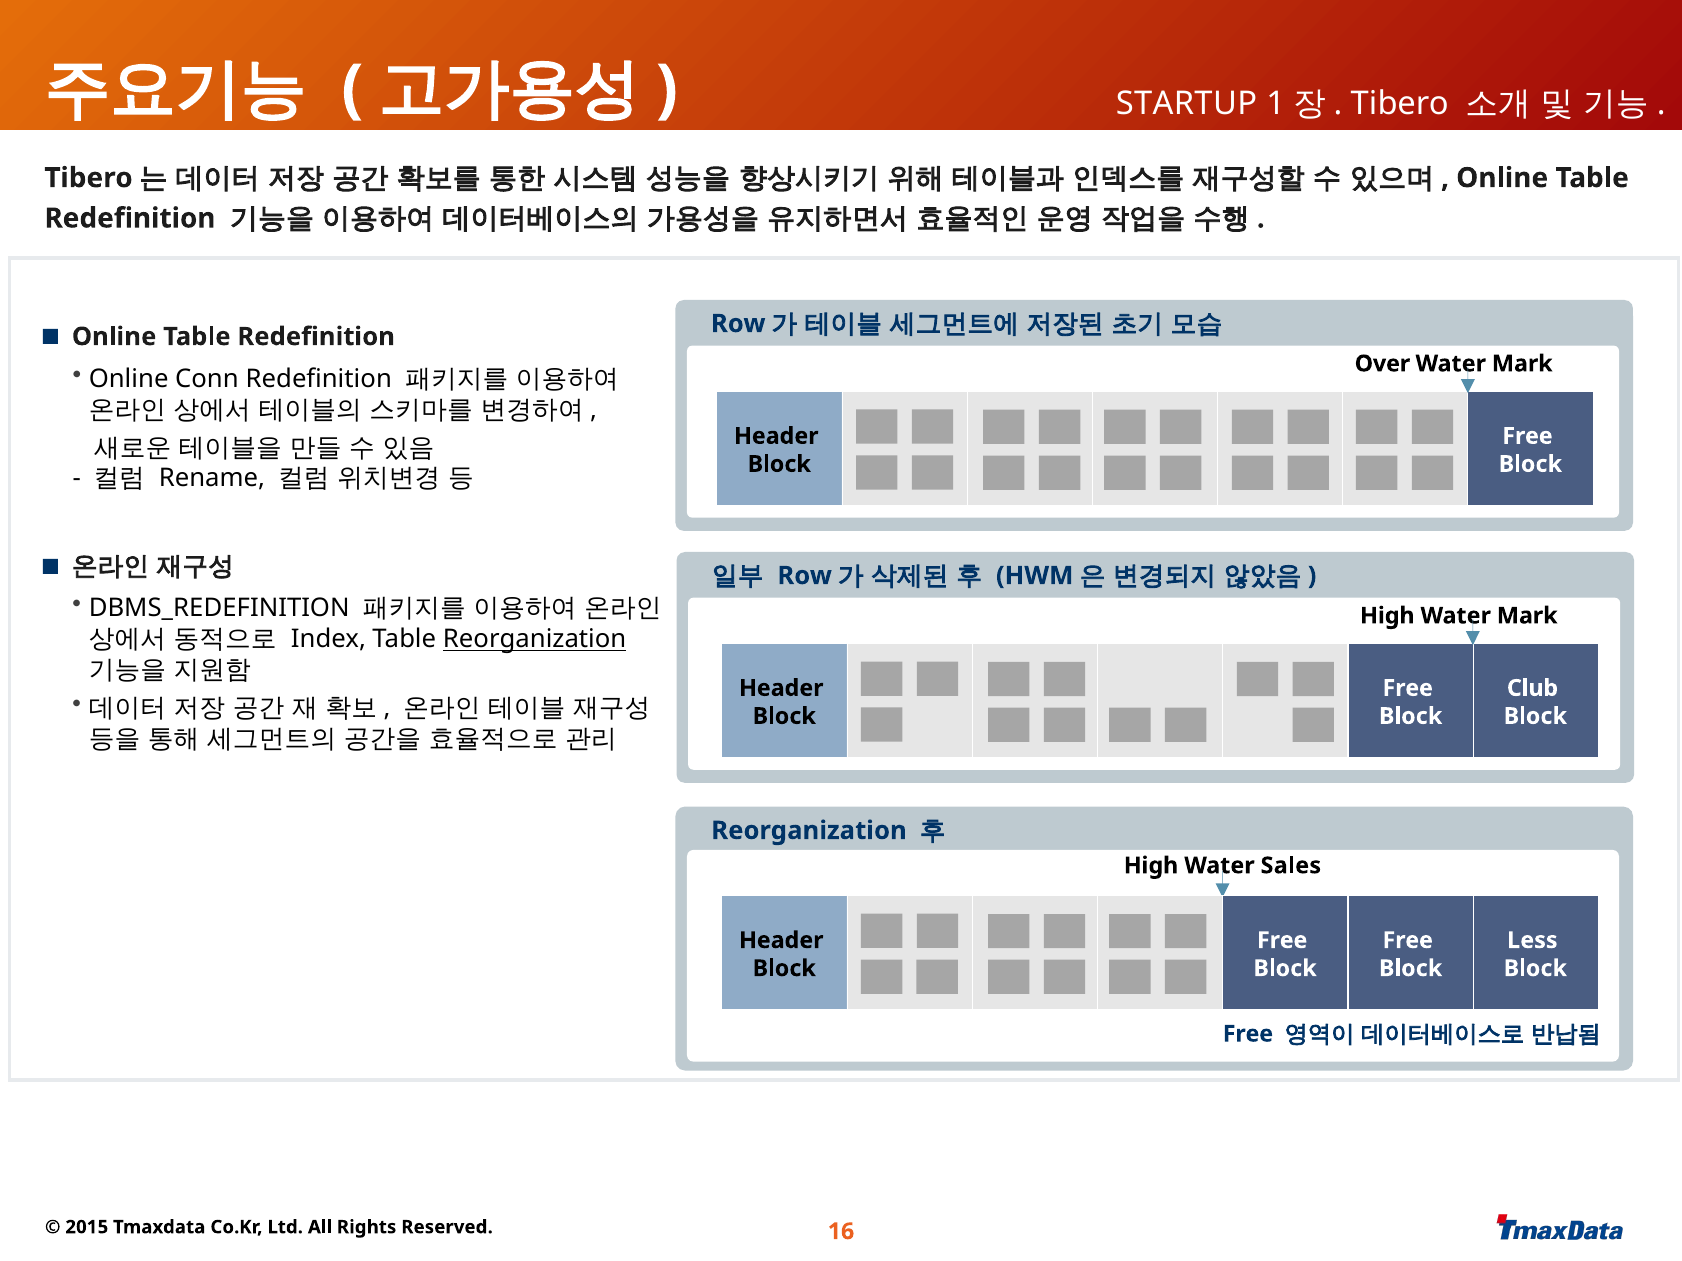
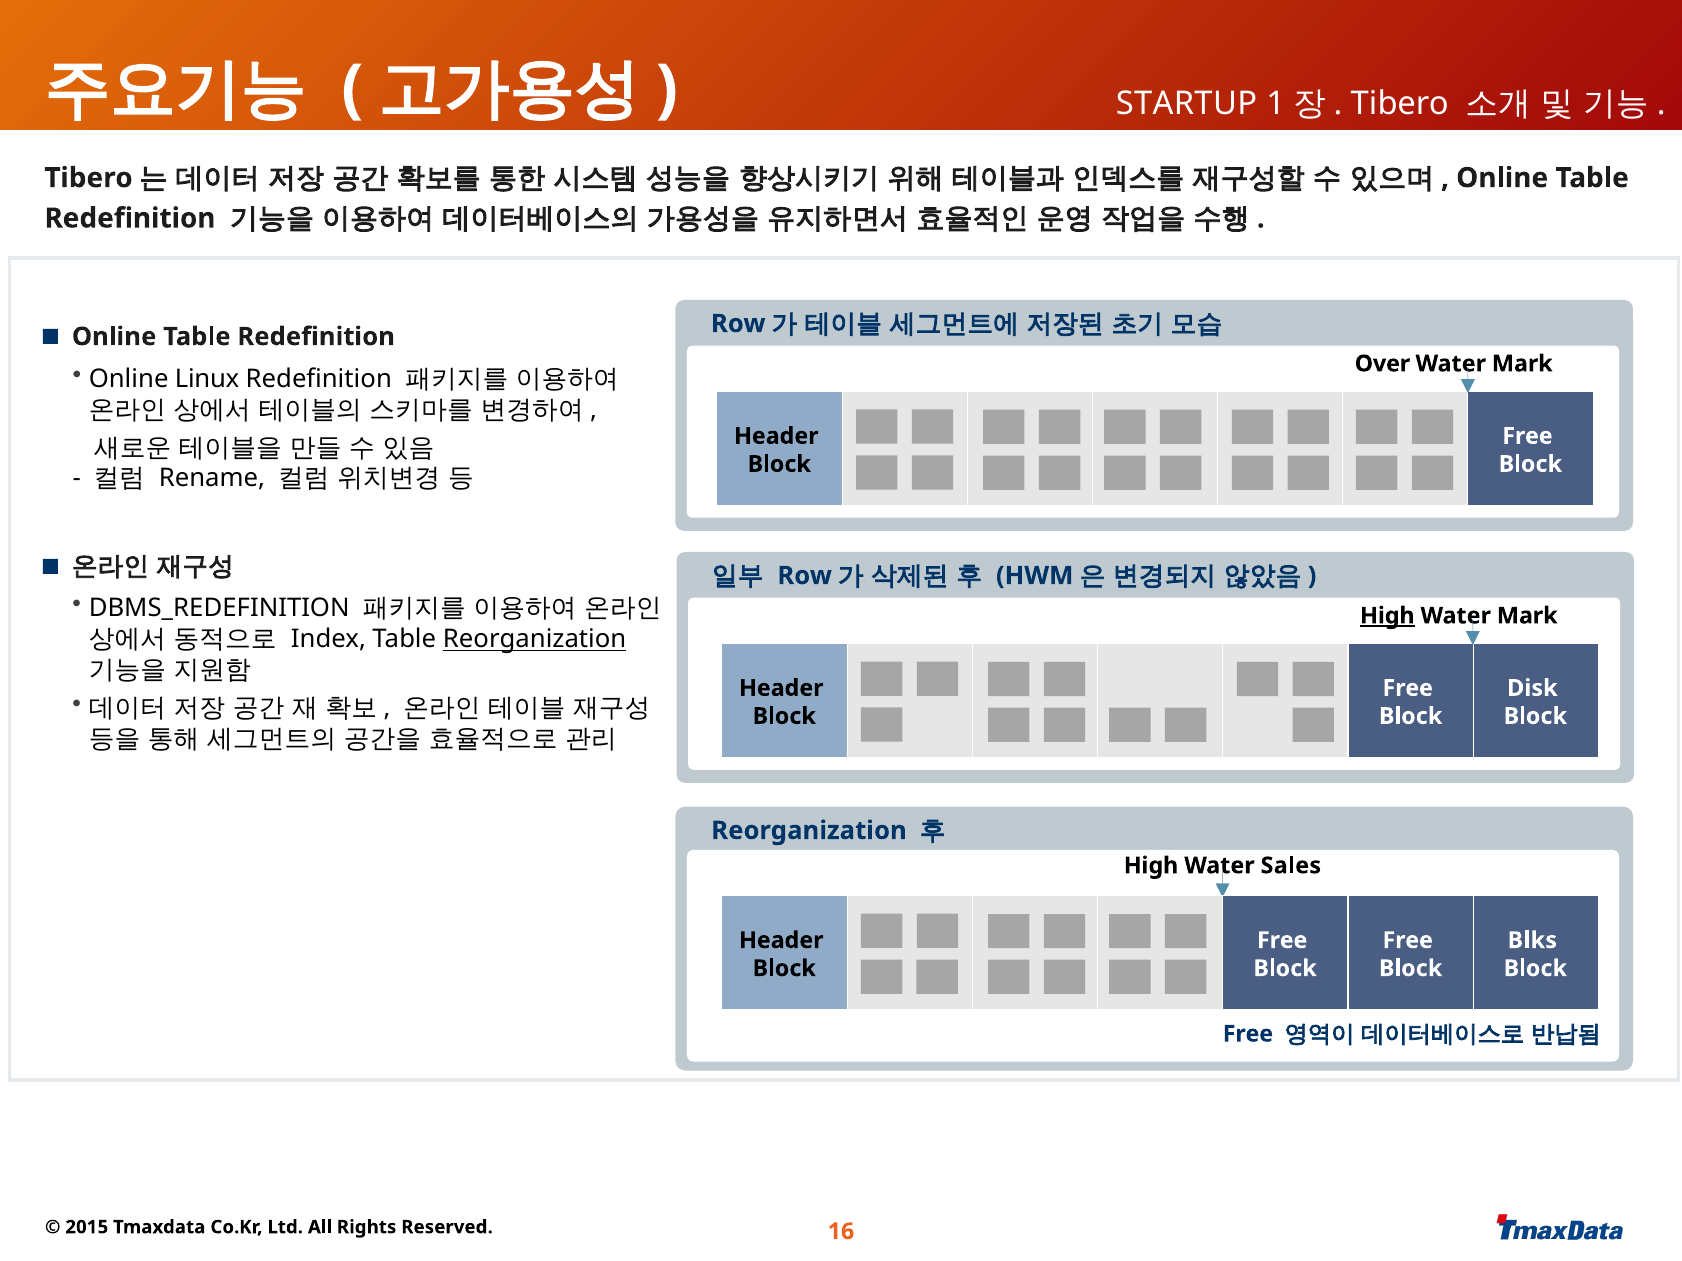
Conn: Conn -> Linux
High at (1387, 616) underline: none -> present
Club: Club -> Disk
Less: Less -> Blks
